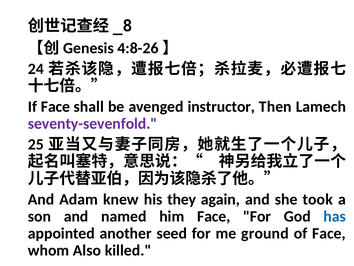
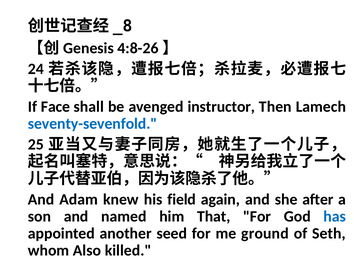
seventy-sevenfold colour: purple -> blue
they: they -> field
took: took -> after
him Face: Face -> That
of Face: Face -> Seth
